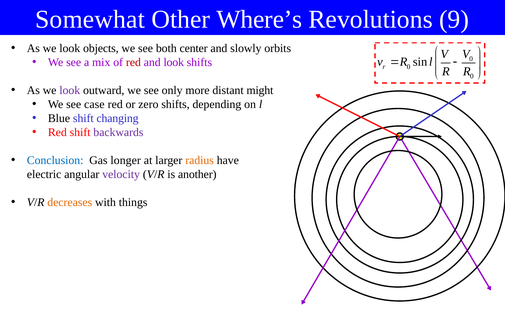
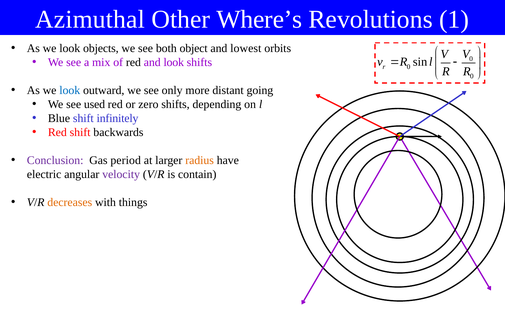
Somewhat: Somewhat -> Azimuthal
9: 9 -> 1
center: center -> object
slowly: slowly -> lowest
red at (133, 62) colour: red -> black
look at (70, 91) colour: purple -> blue
might: might -> going
case: case -> used
changing: changing -> infinitely
backwards colour: purple -> black
Conclusion colour: blue -> purple
longer: longer -> period
another: another -> contain
